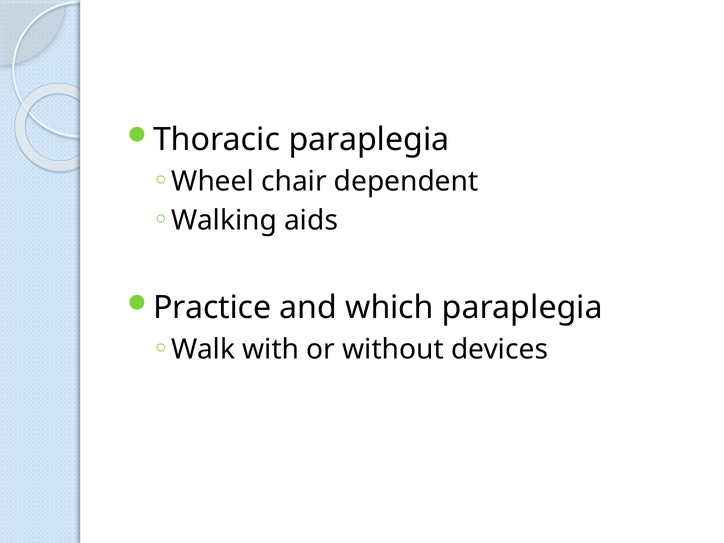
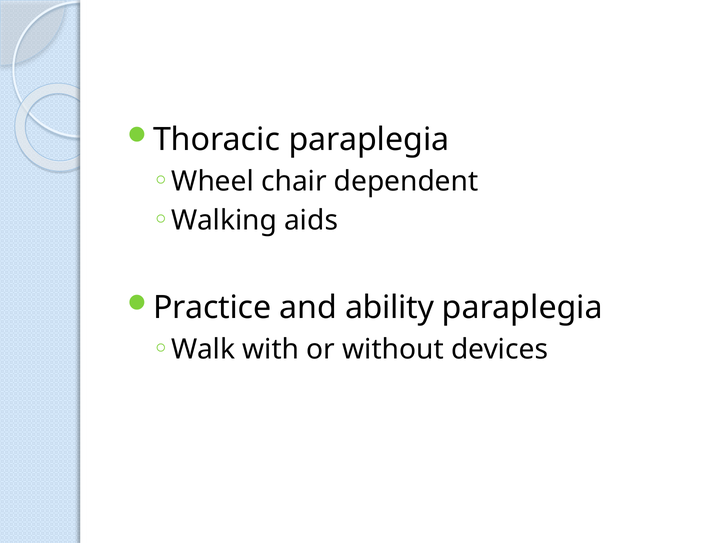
which: which -> ability
